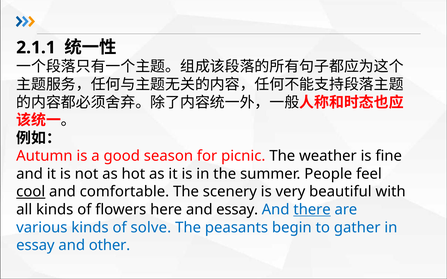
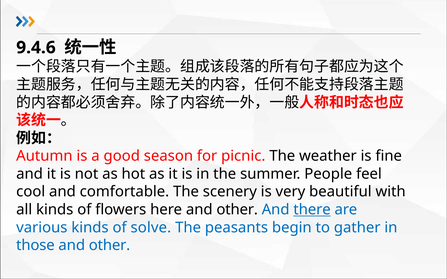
2.1.1: 2.1.1 -> 9.4.6
cool underline: present -> none
here and essay: essay -> other
essay at (35, 246): essay -> those
